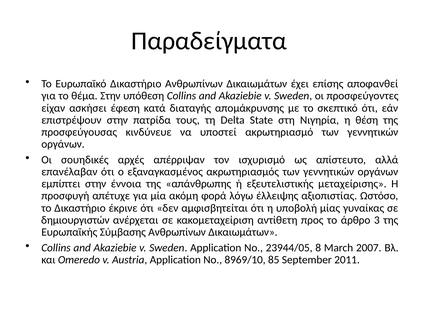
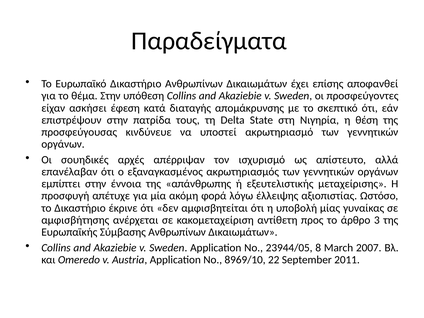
δημιουργιστών: δημιουργιστών -> αμφισβήτησης
85: 85 -> 22
